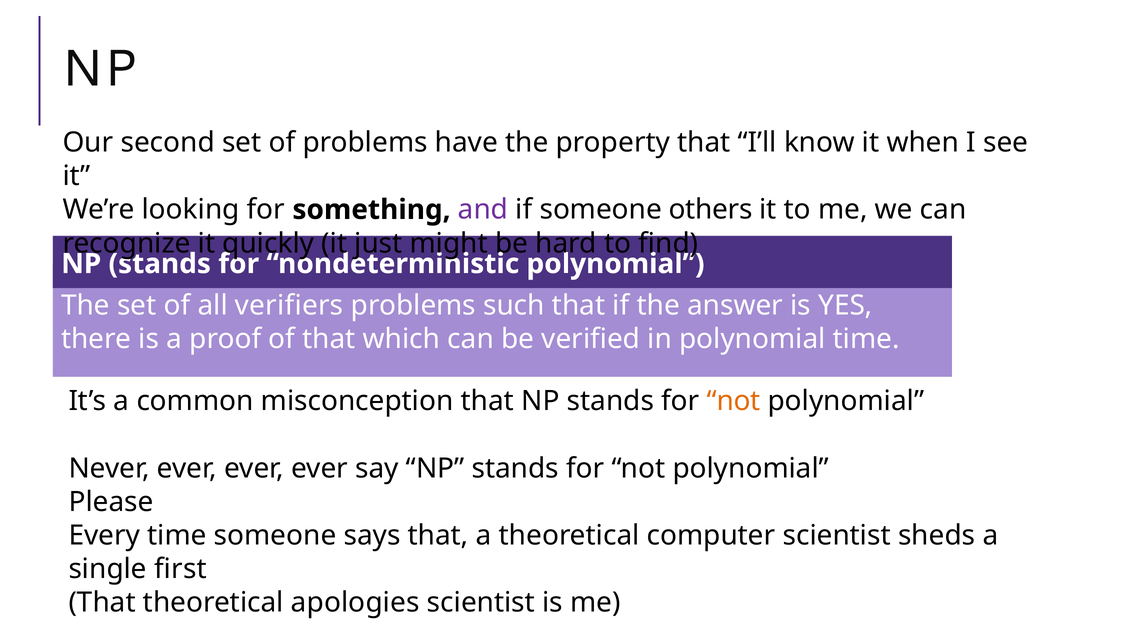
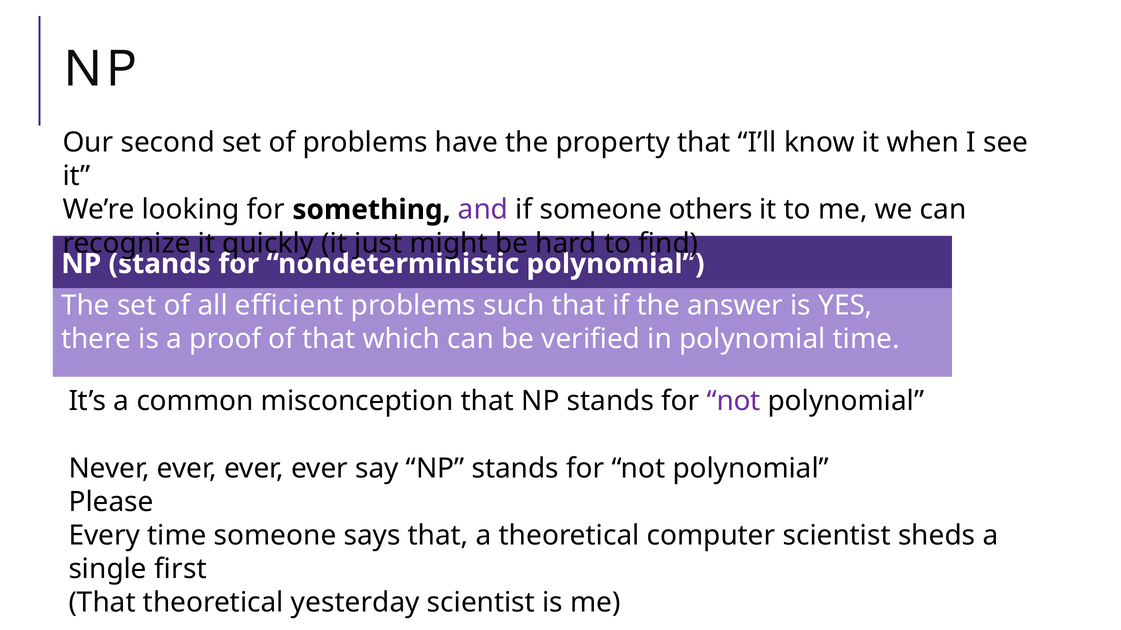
verifiers: verifiers -> efficient
not at (734, 401) colour: orange -> purple
apologies: apologies -> yesterday
